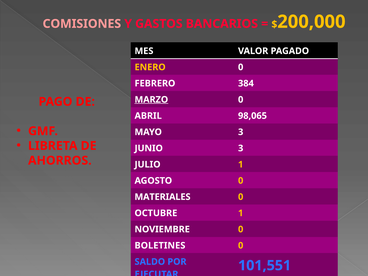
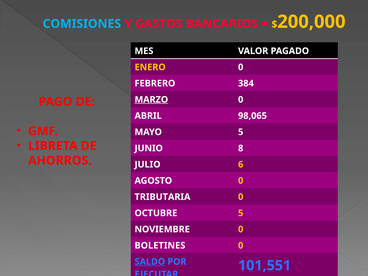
COMISIONES colour: pink -> light blue
MAYO 3: 3 -> 5
JUNIO 3: 3 -> 8
JULIO 1: 1 -> 6
MATERIALES: MATERIALES -> TRIBUTARIA
OCTUBRE 1: 1 -> 5
SALDO underline: none -> present
